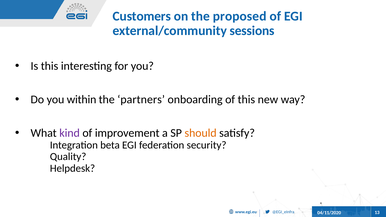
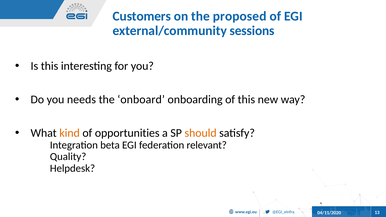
within: within -> needs
partners: partners -> onboard
kind colour: purple -> orange
improvement: improvement -> opportunities
security: security -> relevant
